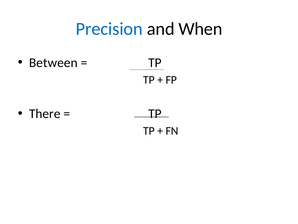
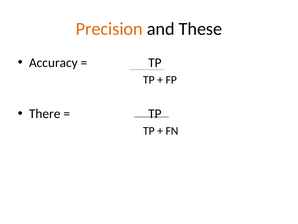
Precision colour: blue -> orange
When: When -> These
Between: Between -> Accuracy
